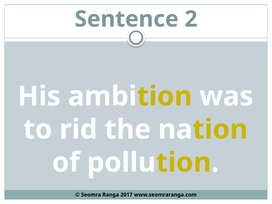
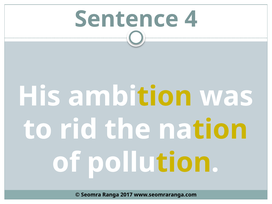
2: 2 -> 4
